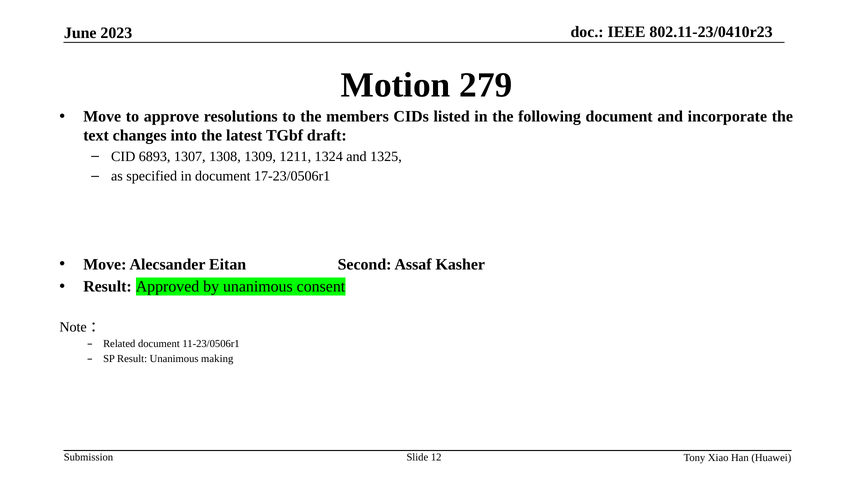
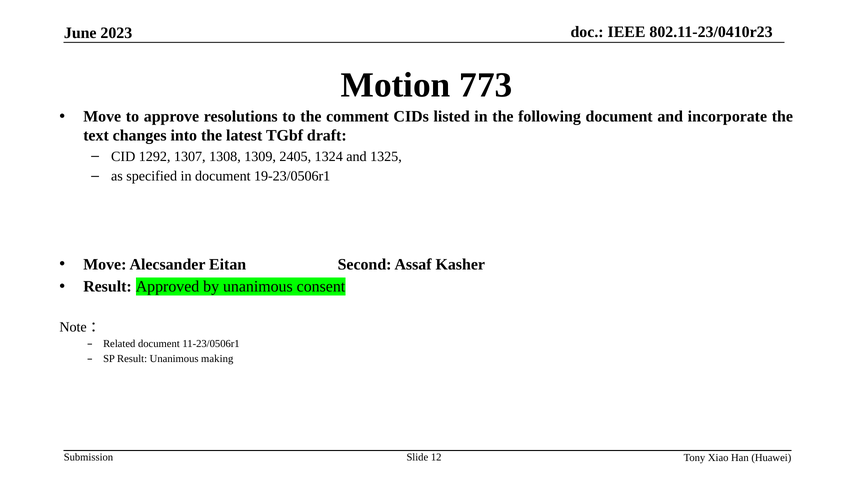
279: 279 -> 773
members: members -> comment
6893: 6893 -> 1292
1211: 1211 -> 2405
17-23/0506r1: 17-23/0506r1 -> 19-23/0506r1
